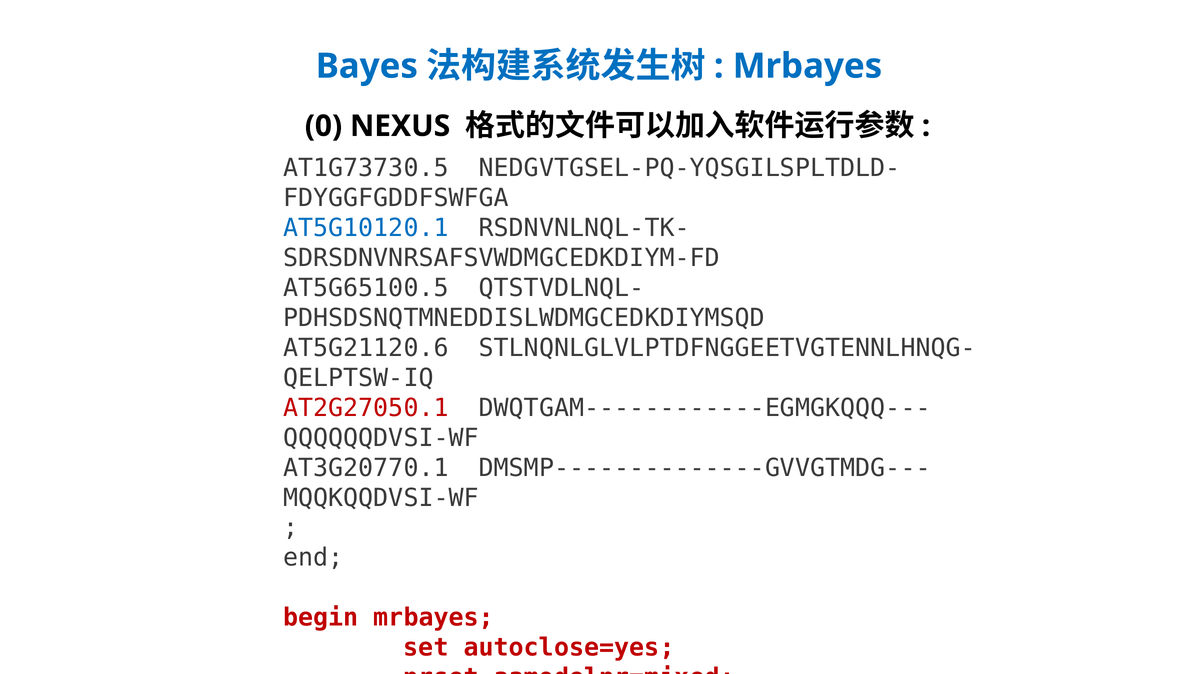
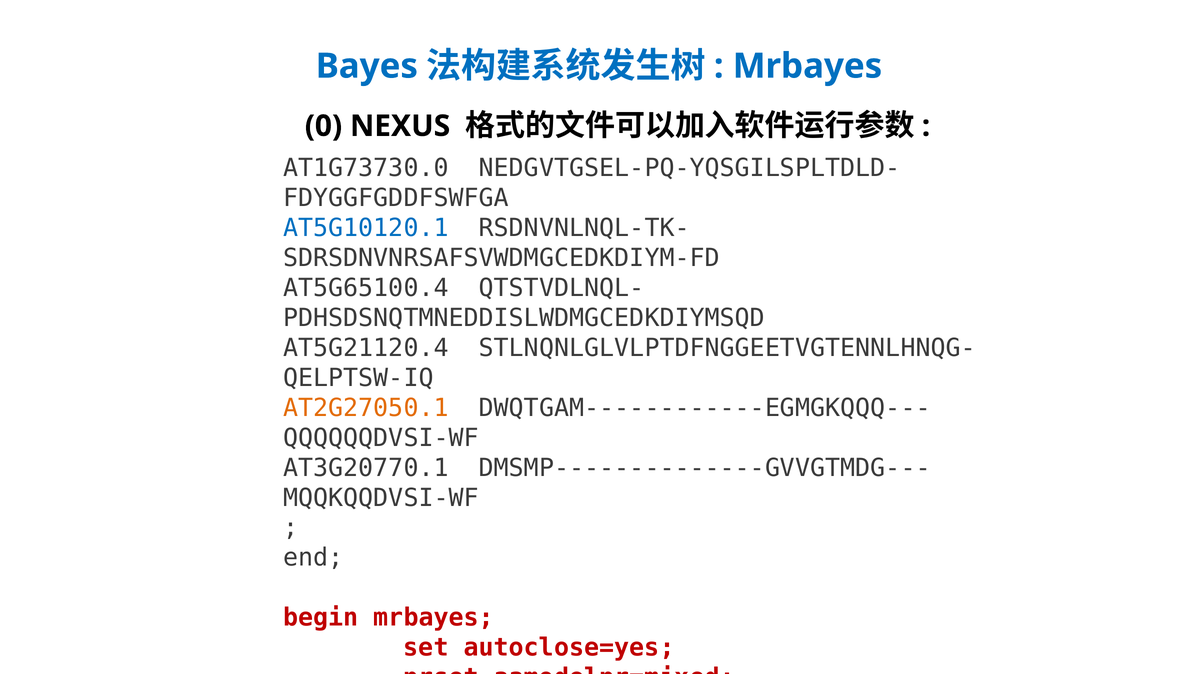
AT1G73730.5: AT1G73730.5 -> AT1G73730.0
AT5G65100.5: AT5G65100.5 -> AT5G65100.4
AT5G21120.6: AT5G21120.6 -> AT5G21120.4
AT2G27050.1 colour: red -> orange
